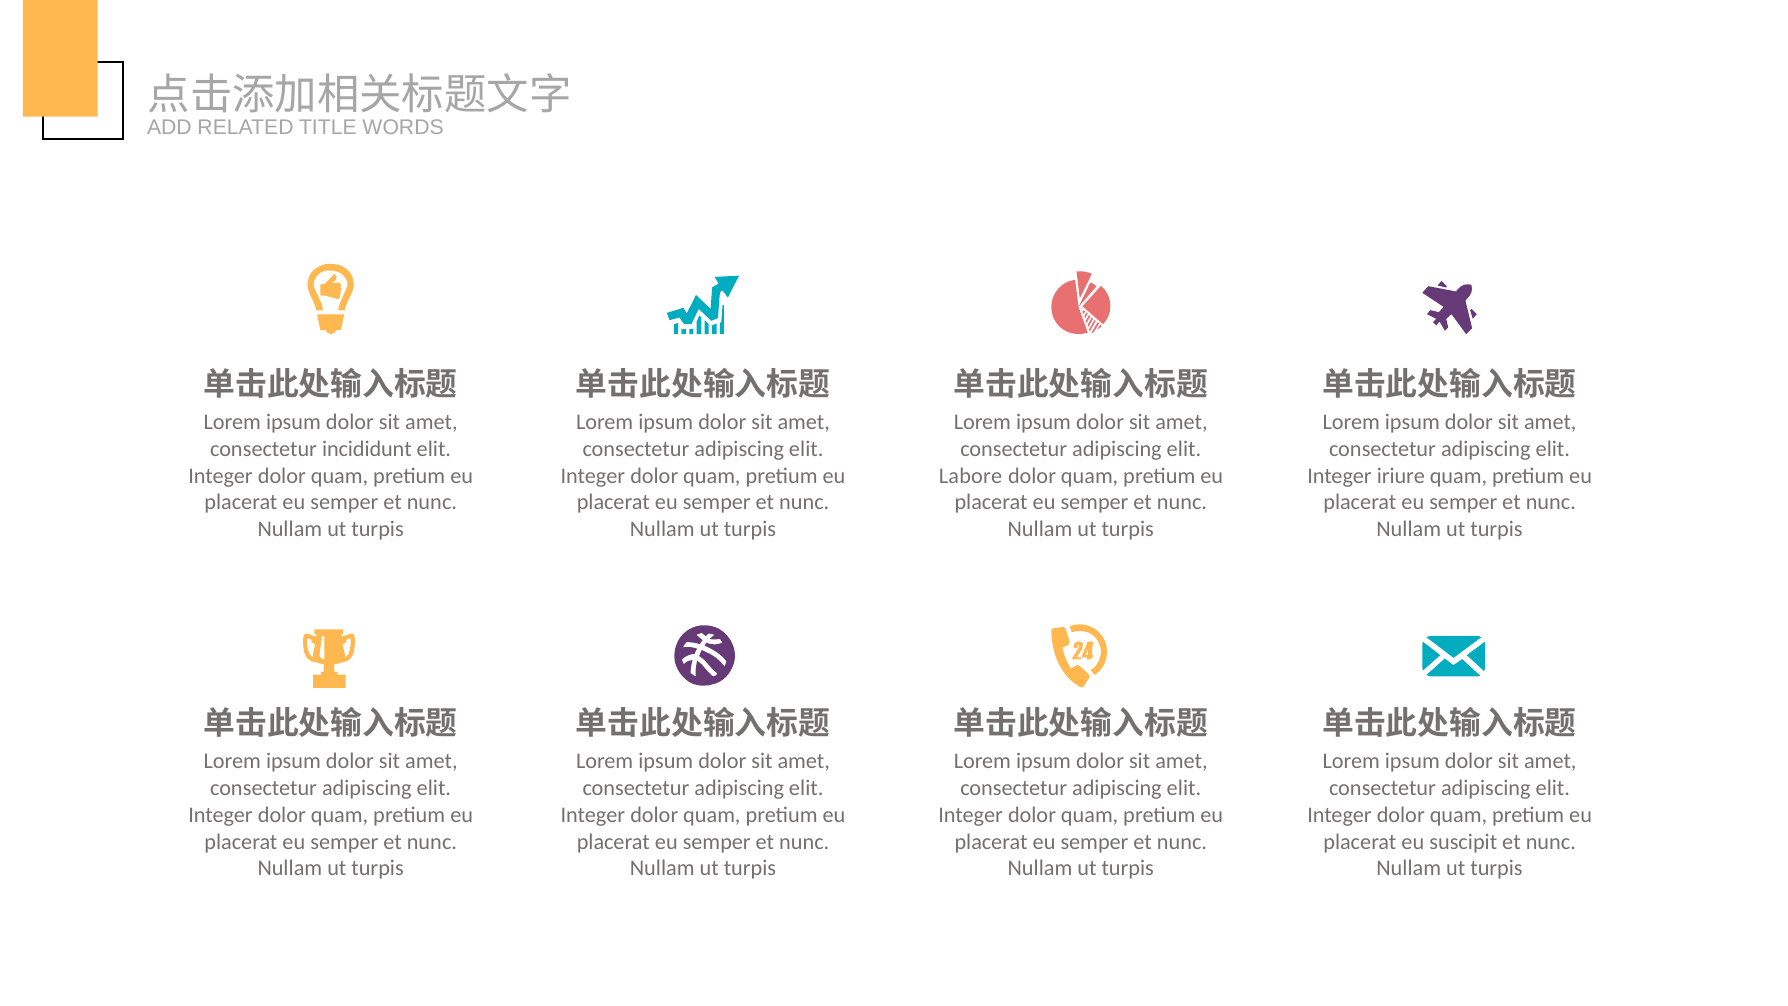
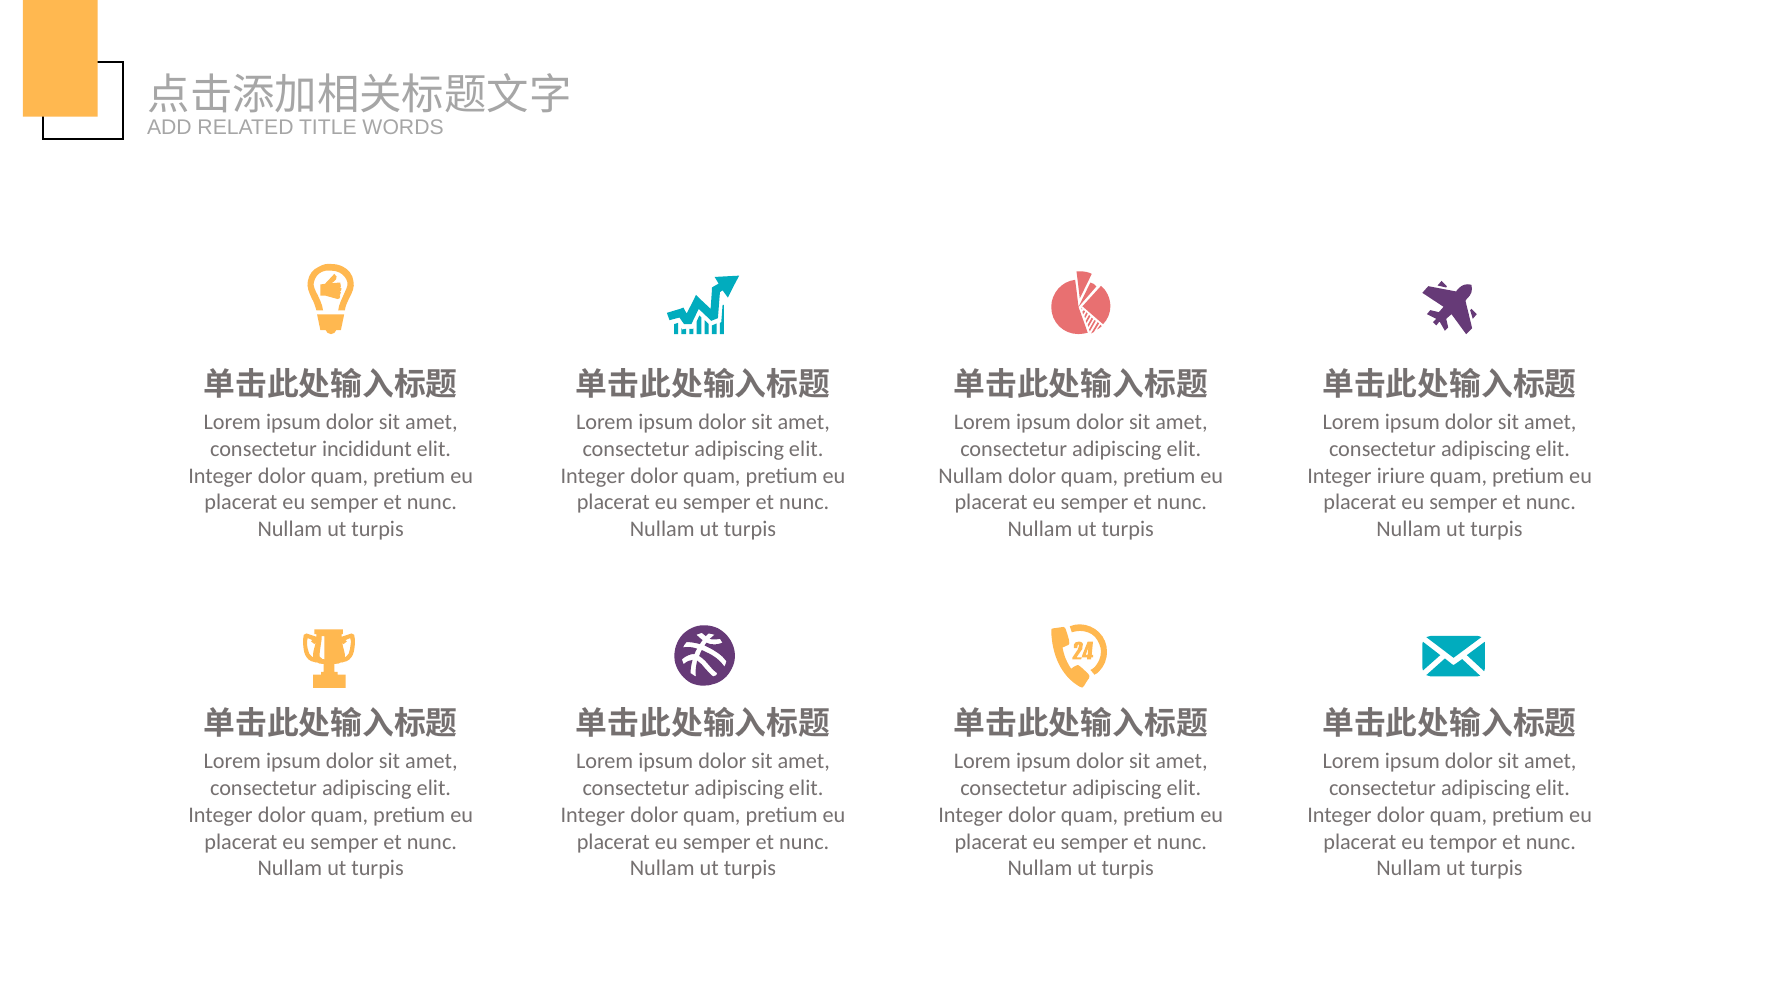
Labore at (971, 476): Labore -> Nullam
suscipit: suscipit -> tempor
